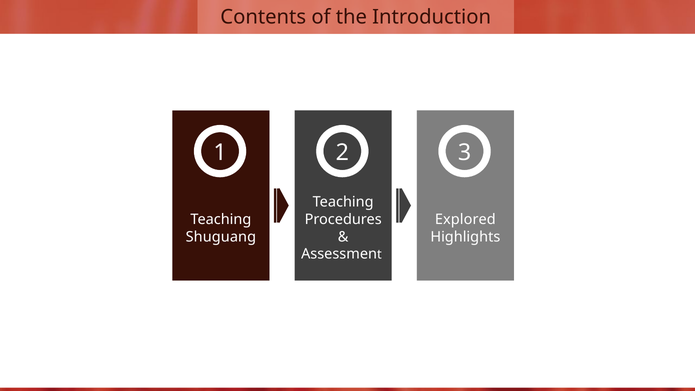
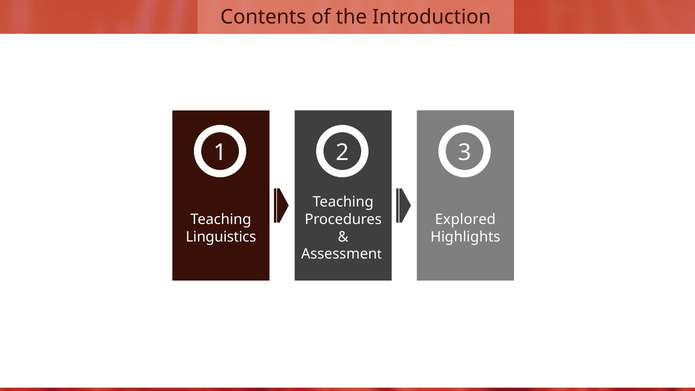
Shuguang: Shuguang -> Linguistics
